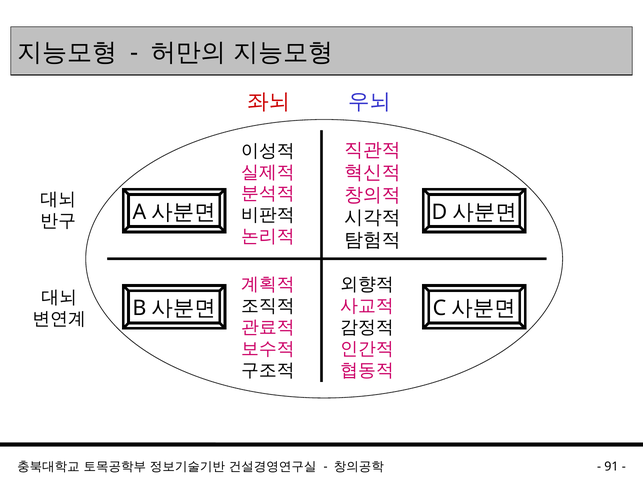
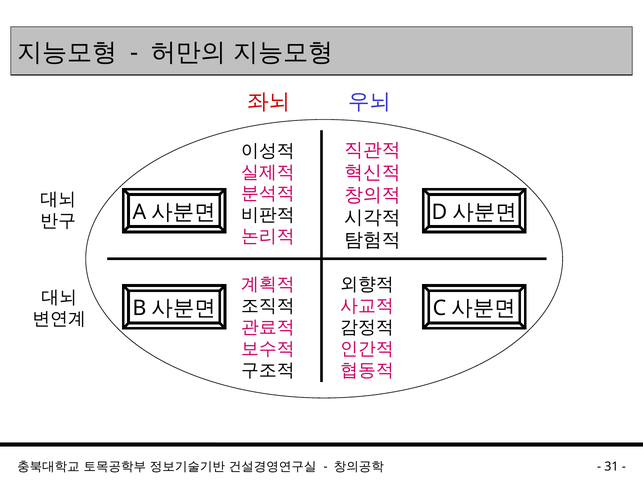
91: 91 -> 31
